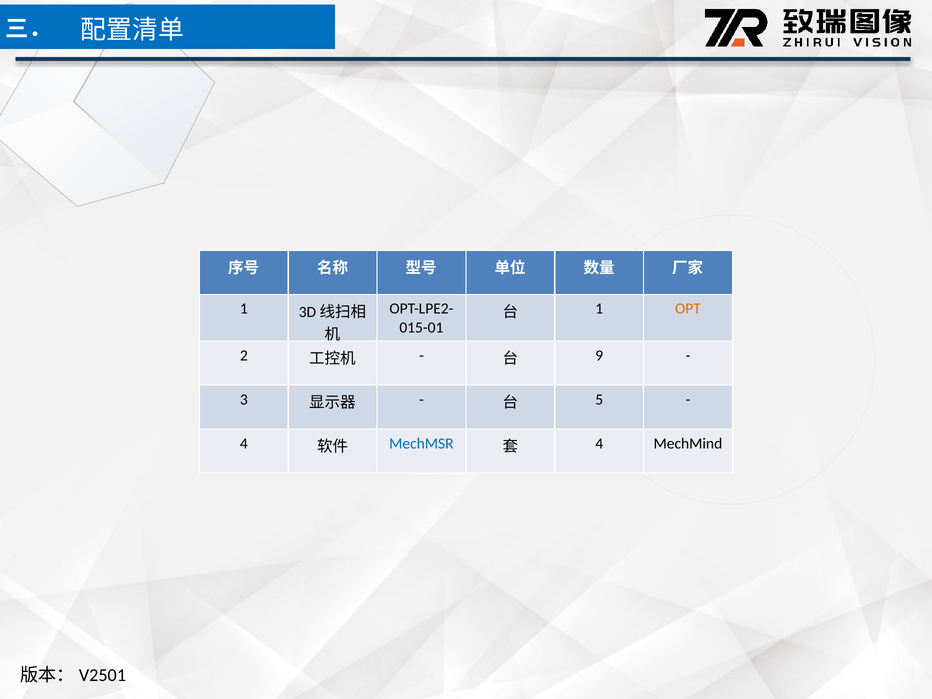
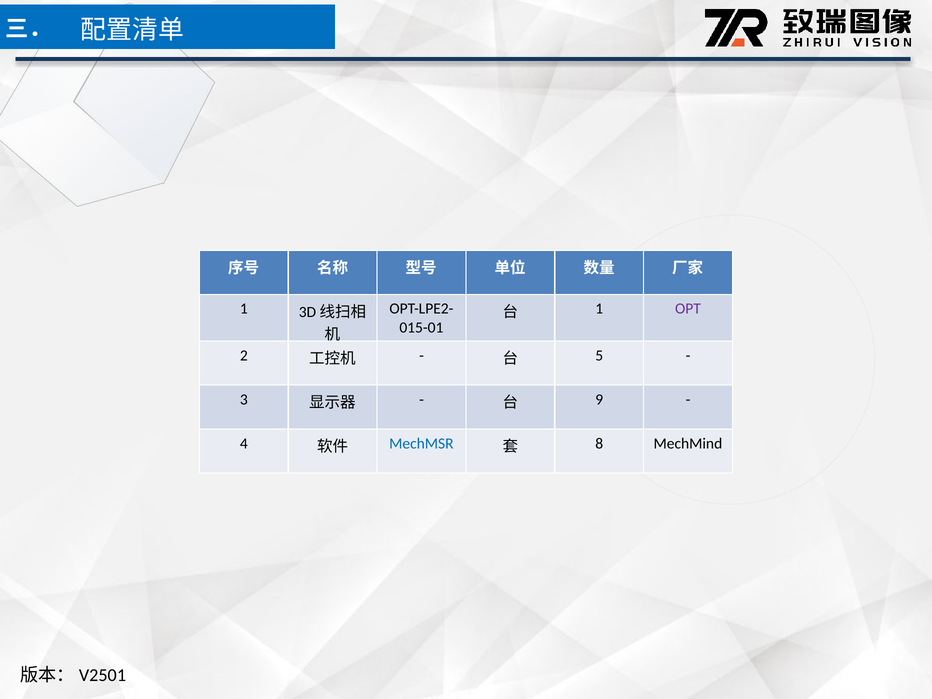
OPT colour: orange -> purple
9: 9 -> 5
5: 5 -> 9
4 at (599, 443): 4 -> 8
